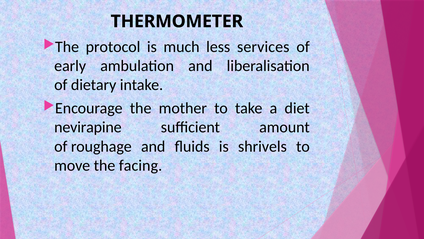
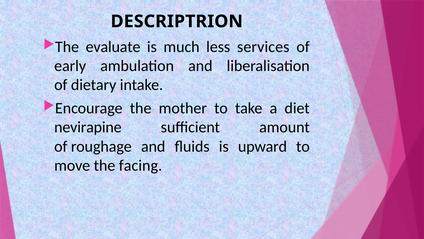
THERMOMETER: THERMOMETER -> DESCRIPTRION
protocol: protocol -> evaluate
shrivels: shrivels -> upward
